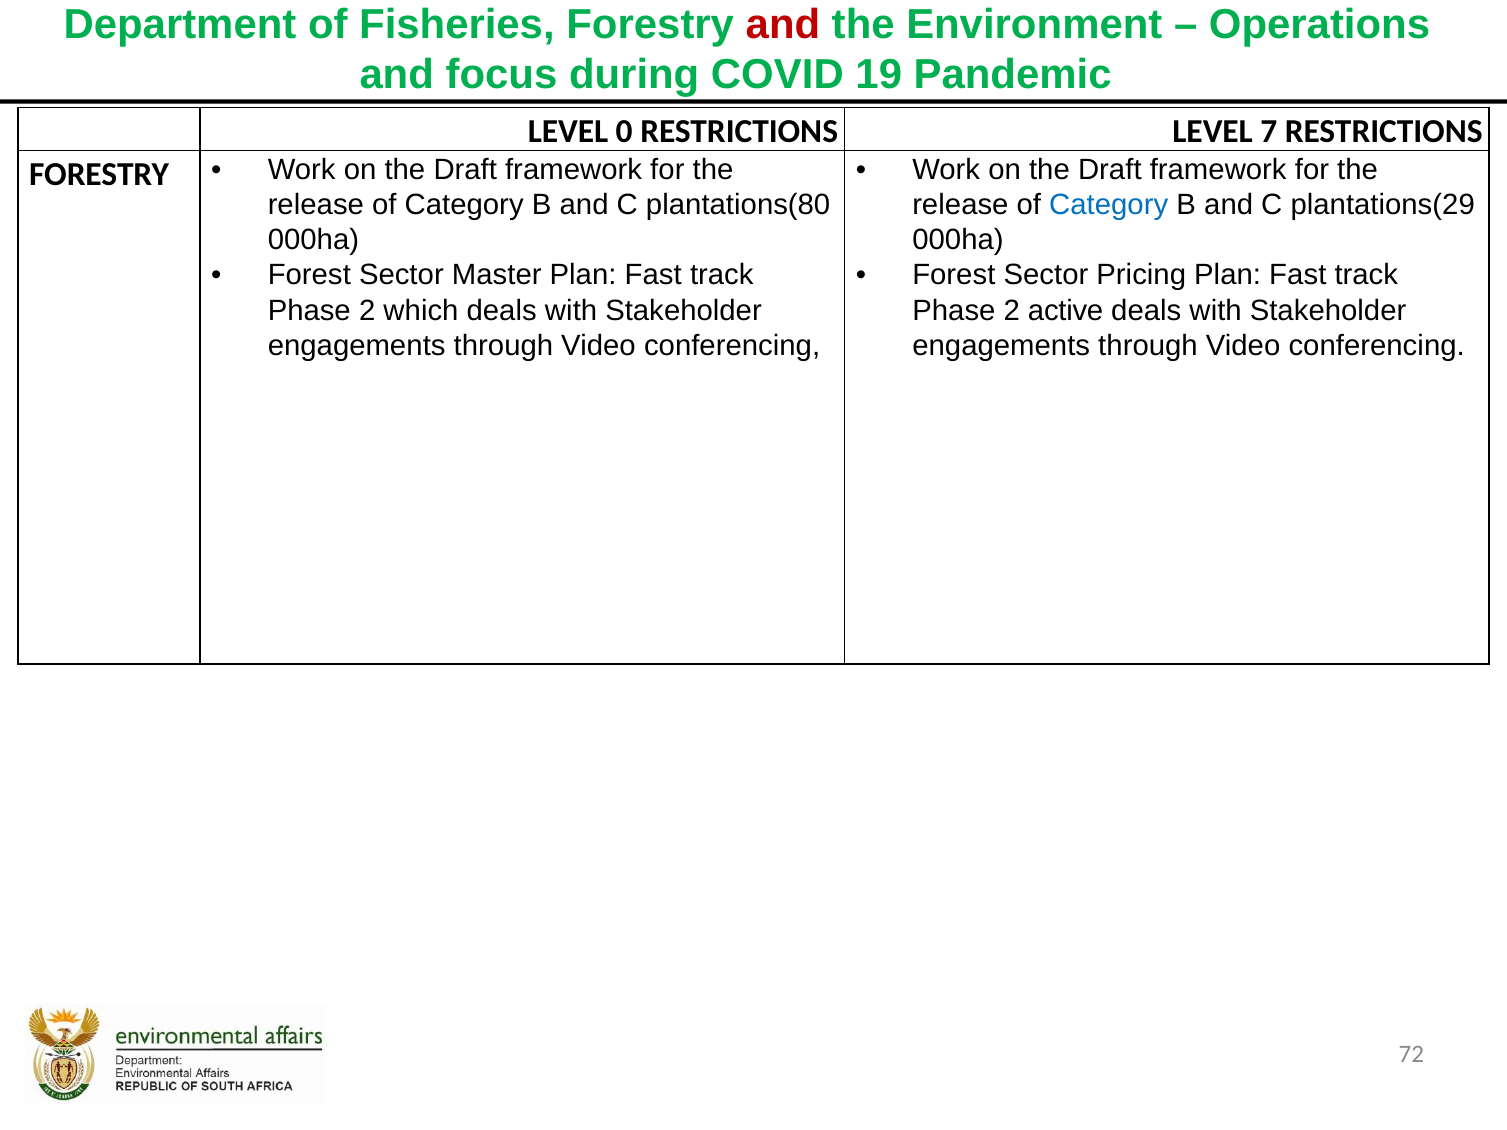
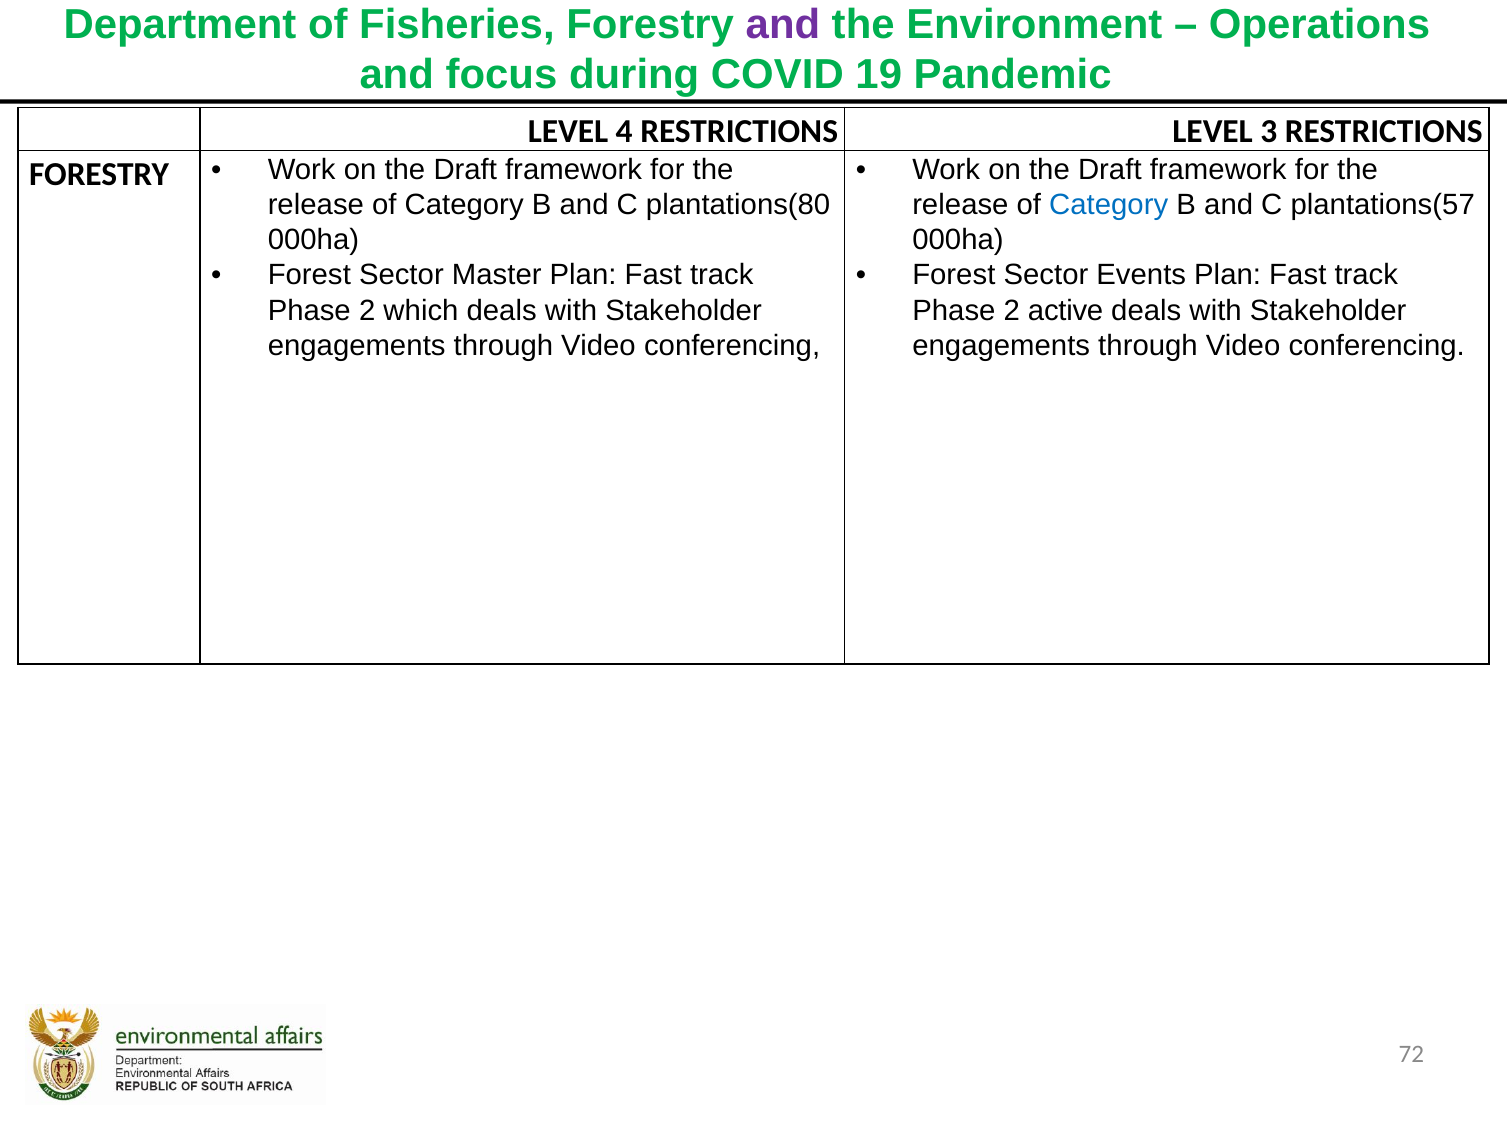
and at (783, 24) colour: red -> purple
0: 0 -> 4
7: 7 -> 3
plantations(29: plantations(29 -> plantations(57
Pricing: Pricing -> Events
